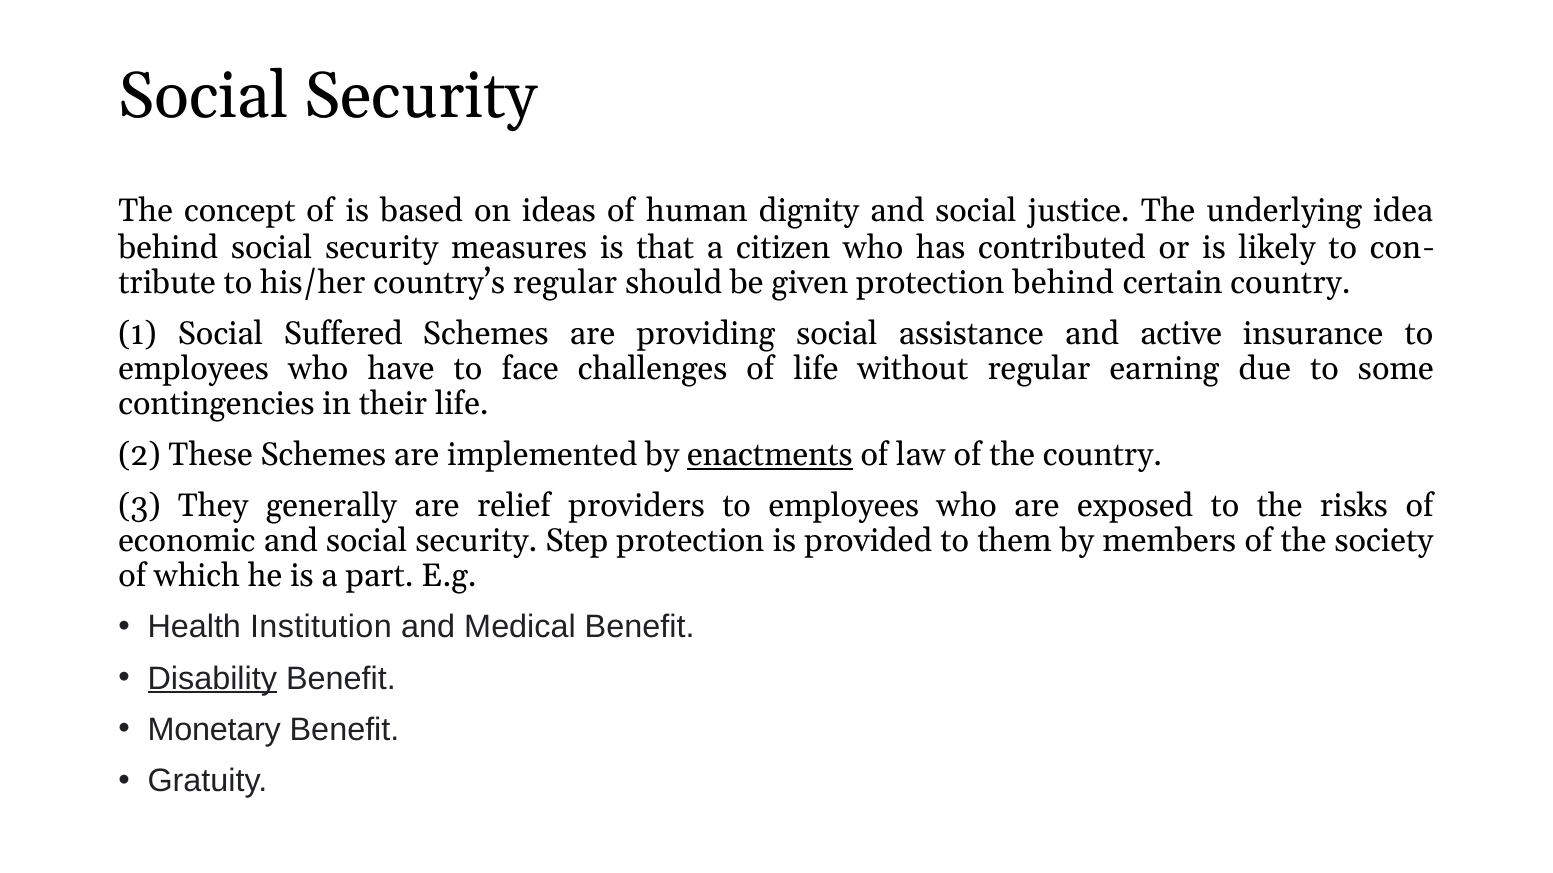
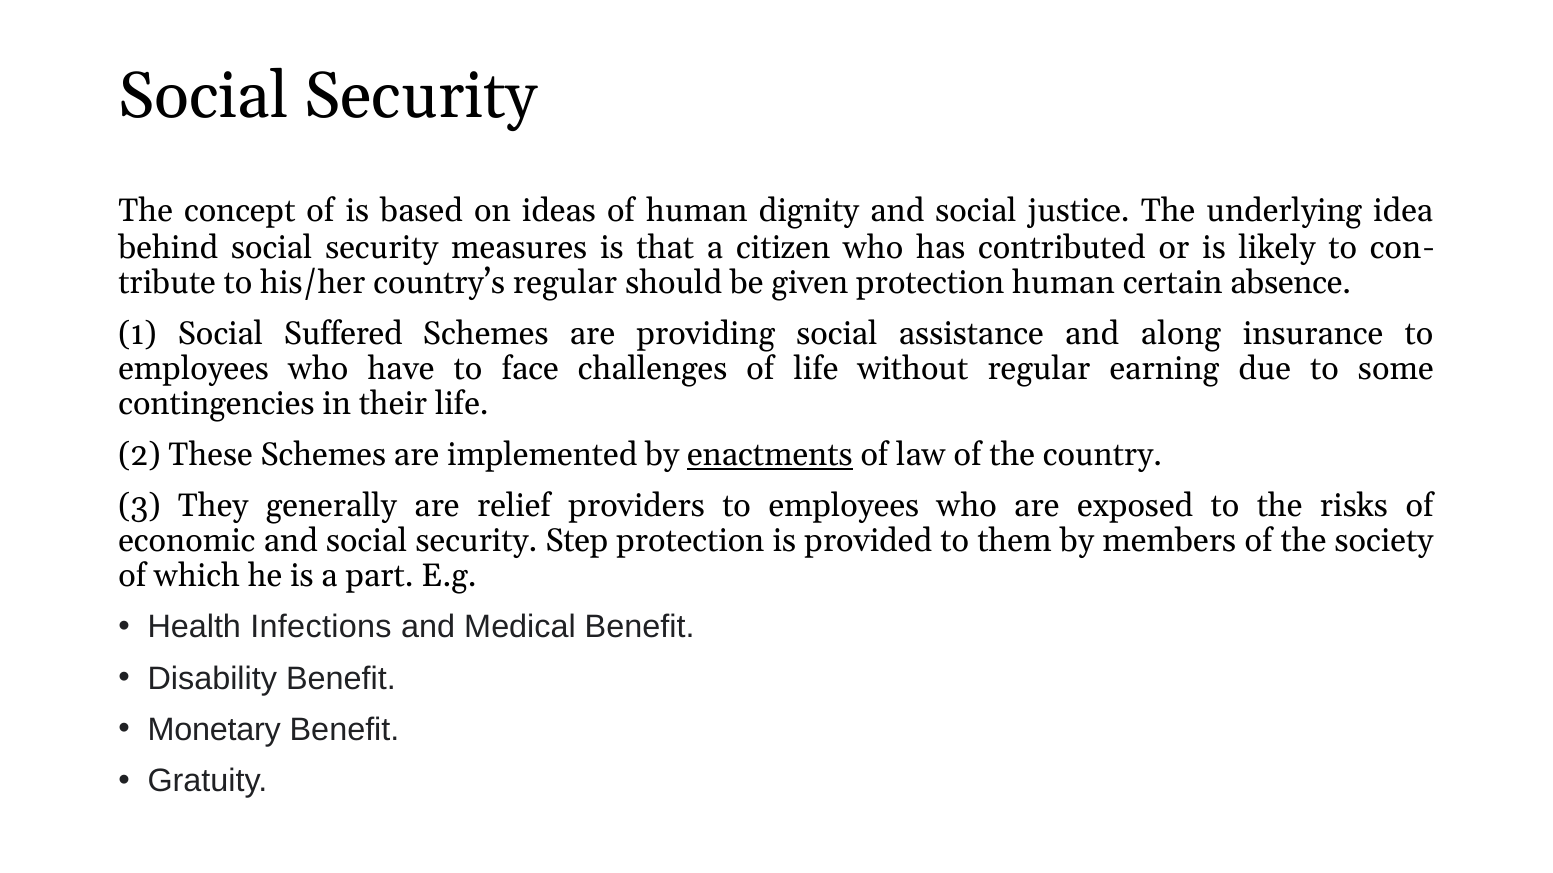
protection behind: behind -> human
certain country: country -> absence
active: active -> along
Institution: Institution -> Infections
Disability underline: present -> none
